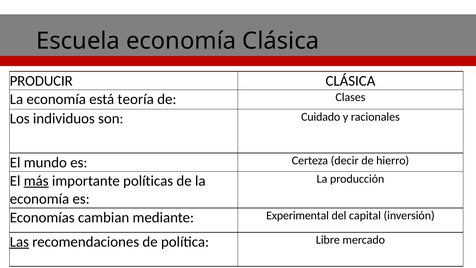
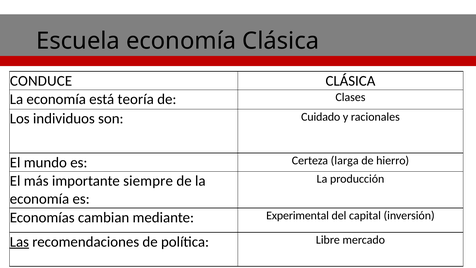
PRODUCIR: PRODUCIR -> CONDUCE
decir: decir -> larga
más underline: present -> none
políticas: políticas -> siempre
